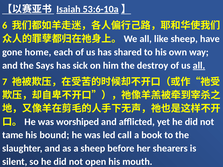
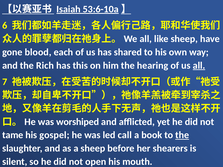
home: home -> blood
Says: Says -> Rich
sick: sick -> this
destroy: destroy -> hearing
bound: bound -> gospel
the at (182, 135) underline: none -> present
